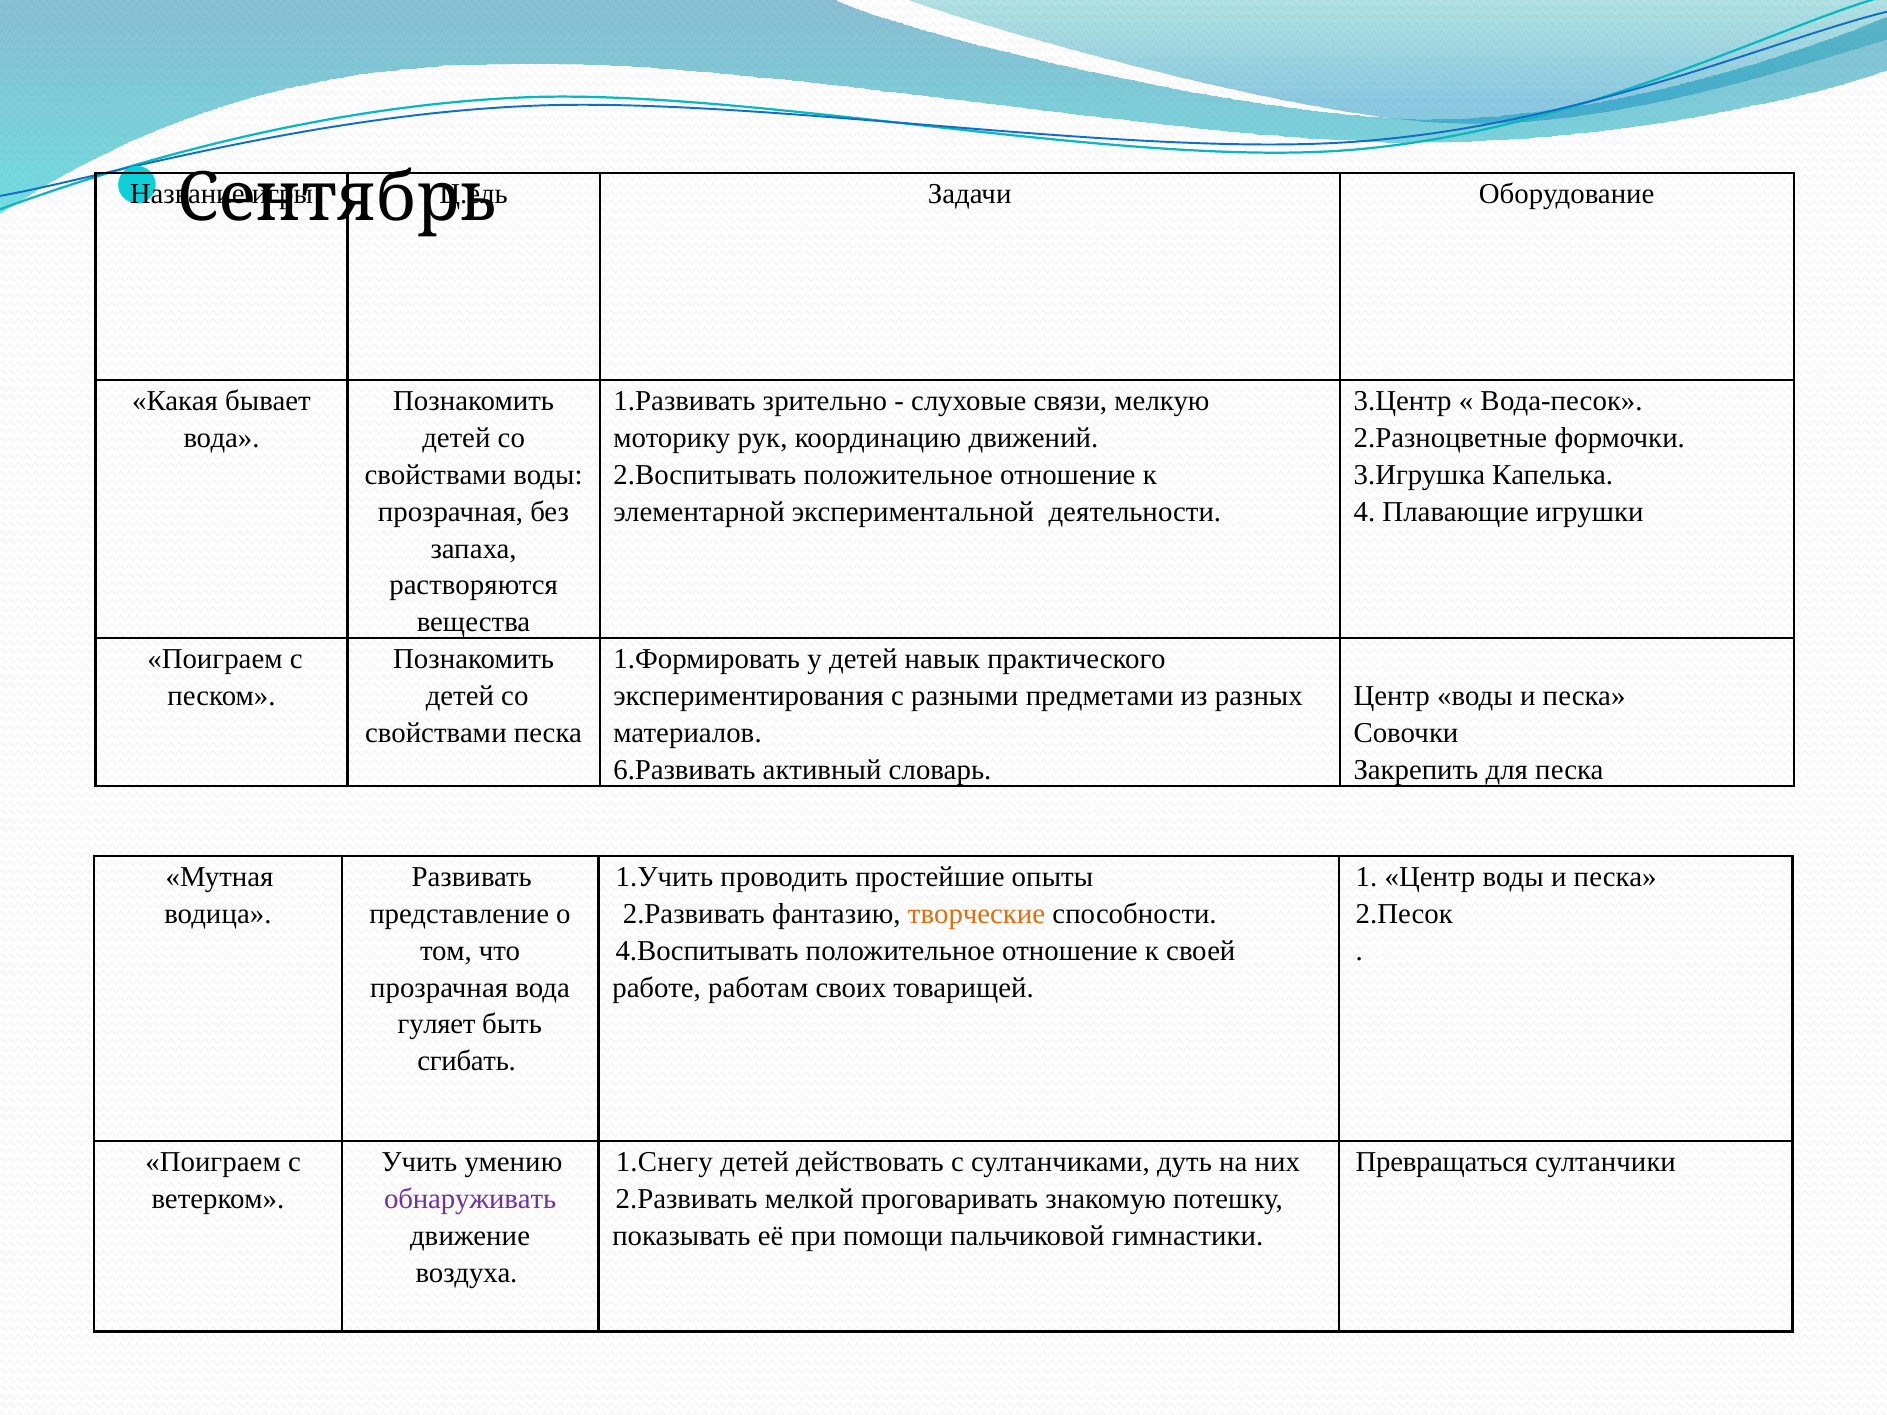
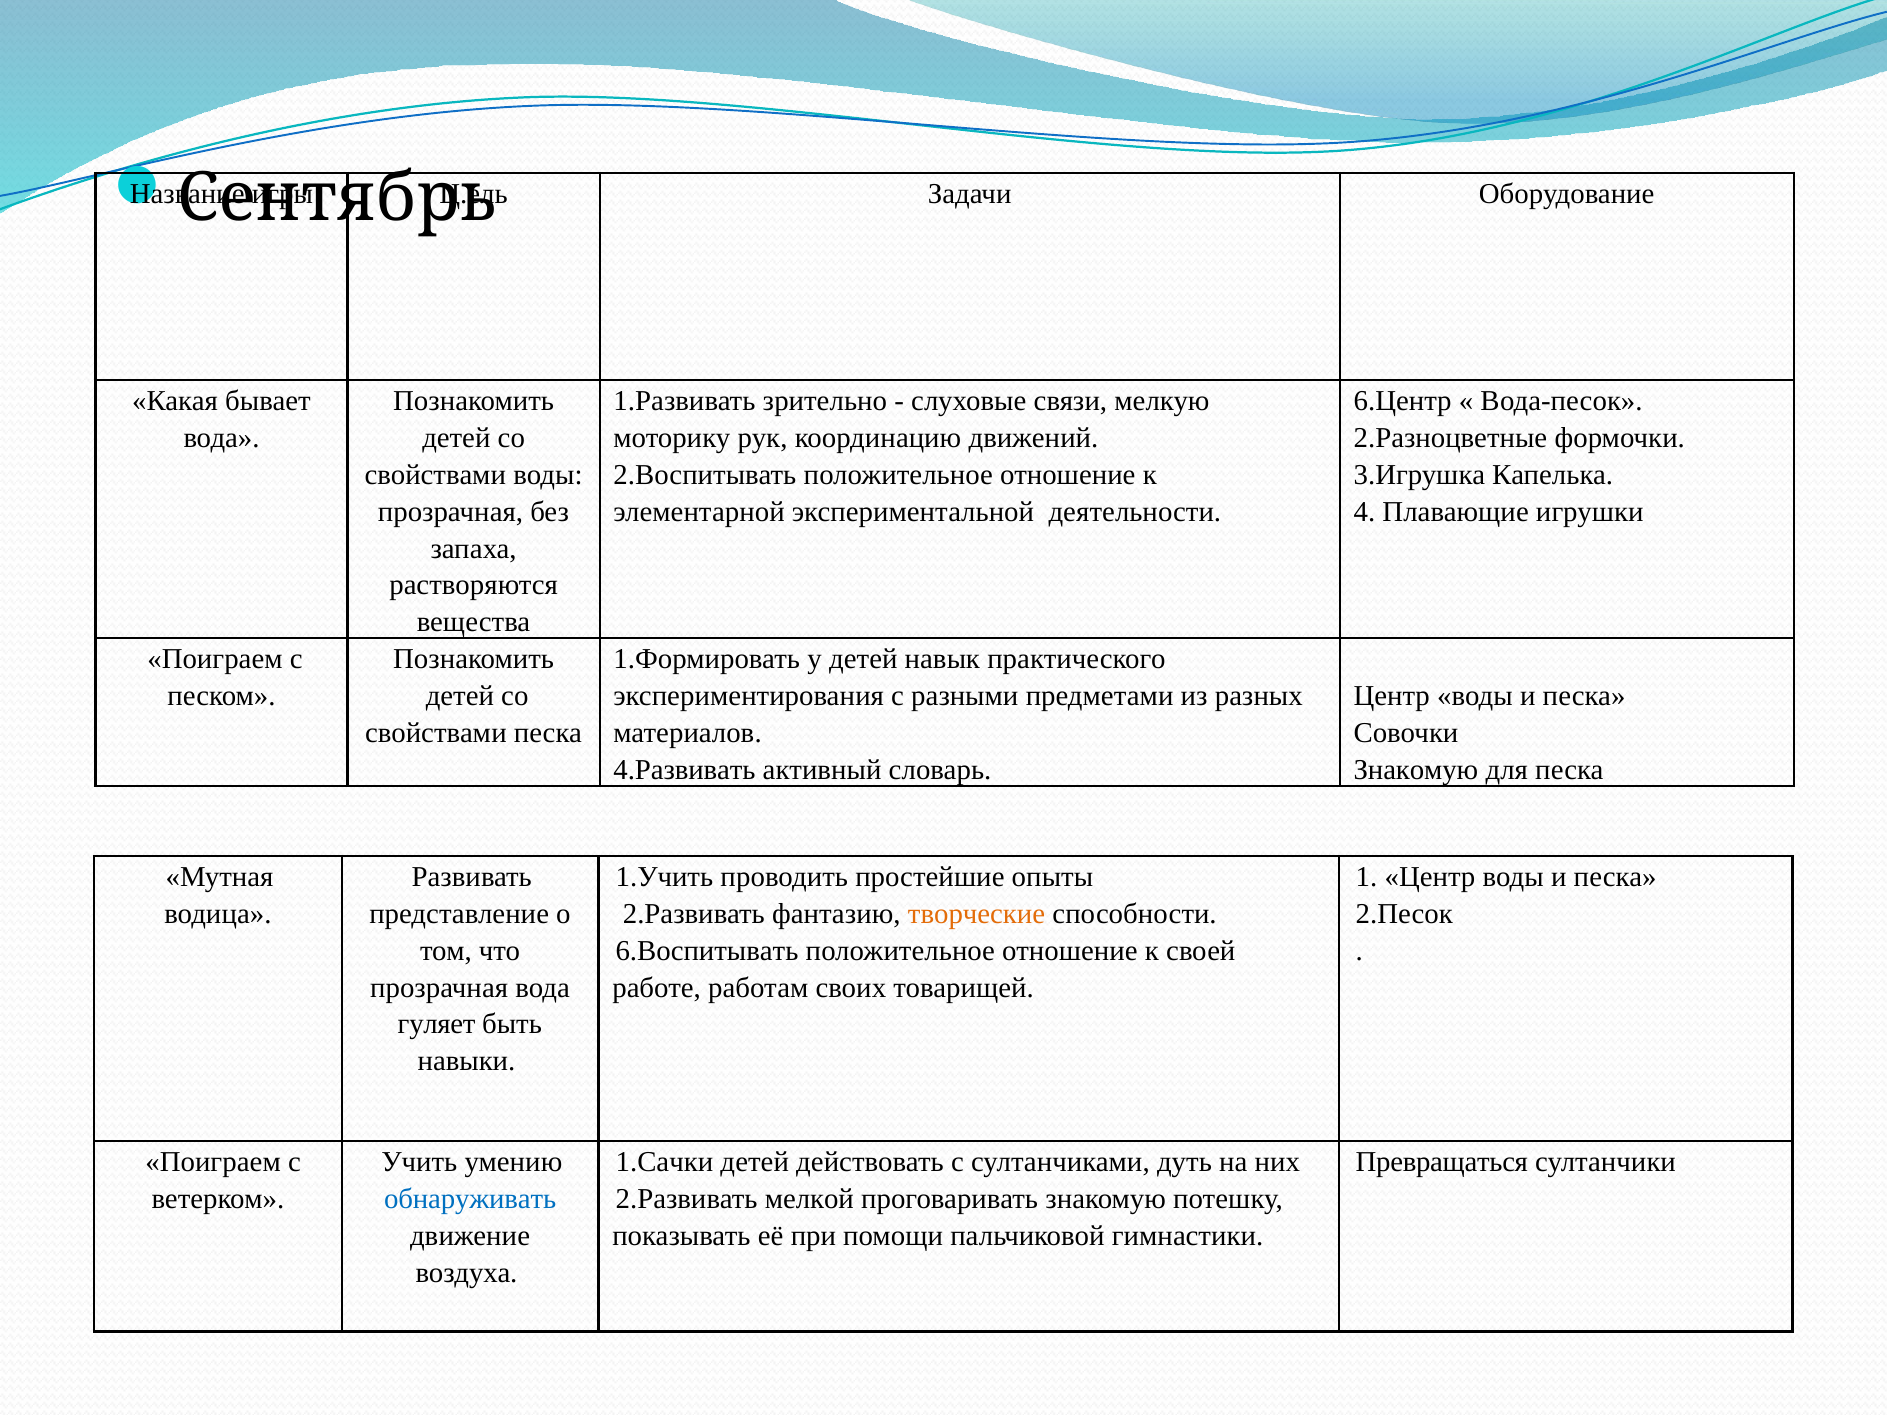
3.Центр: 3.Центр -> 6.Центр
6.Развивать: 6.Развивать -> 4.Развивать
Закрепить at (1416, 770): Закрепить -> Знакомую
4.Воспитывать: 4.Воспитывать -> 6.Воспитывать
сгибать: сгибать -> навыки
1.Снегу: 1.Снегу -> 1.Сачки
обнаруживать colour: purple -> blue
